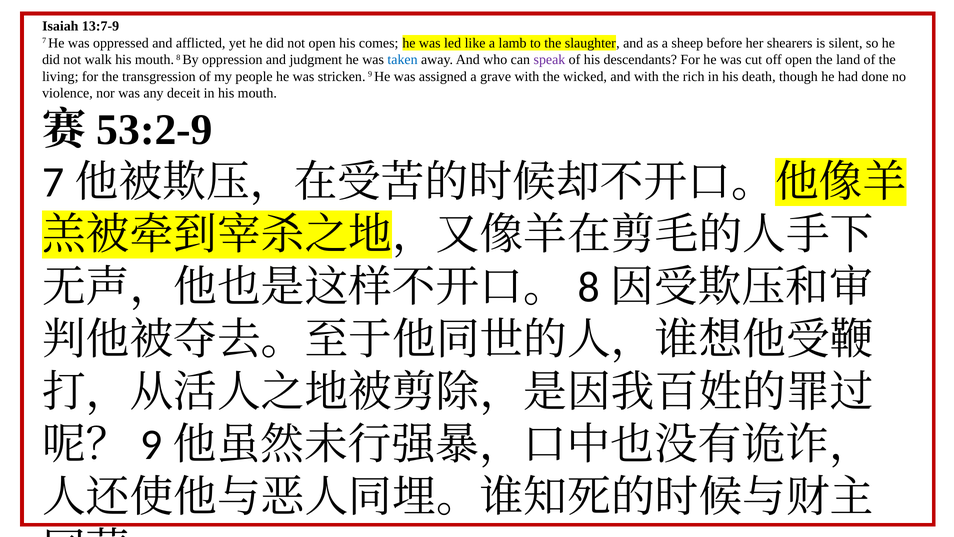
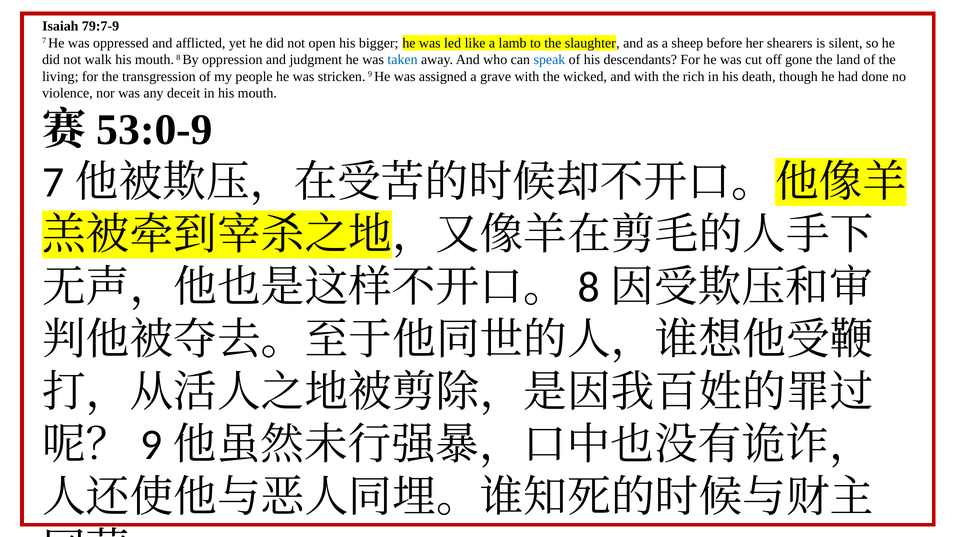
13:7-9: 13:7-9 -> 79:7-9
comes: comes -> bigger
speak colour: purple -> blue
off open: open -> gone
53:2-9: 53:2-9 -> 53:0-9
